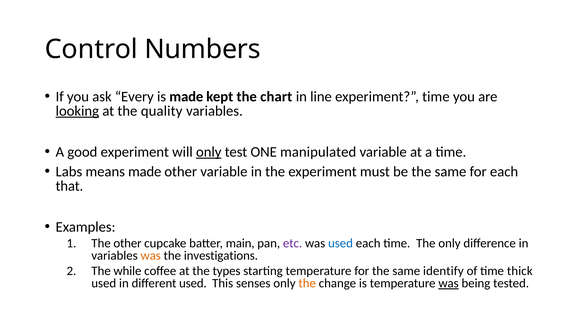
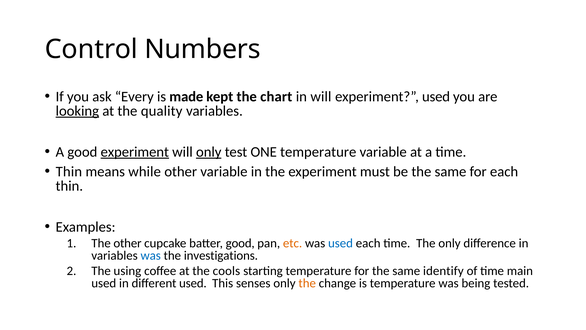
in line: line -> will
experiment time: time -> used
experiment at (135, 152) underline: none -> present
ONE manipulated: manipulated -> temperature
Labs at (69, 171): Labs -> Thin
means made: made -> while
that at (69, 186): that -> thin
batter main: main -> good
etc colour: purple -> orange
was at (151, 255) colour: orange -> blue
while: while -> using
types: types -> cools
thick: thick -> main
was at (449, 283) underline: present -> none
